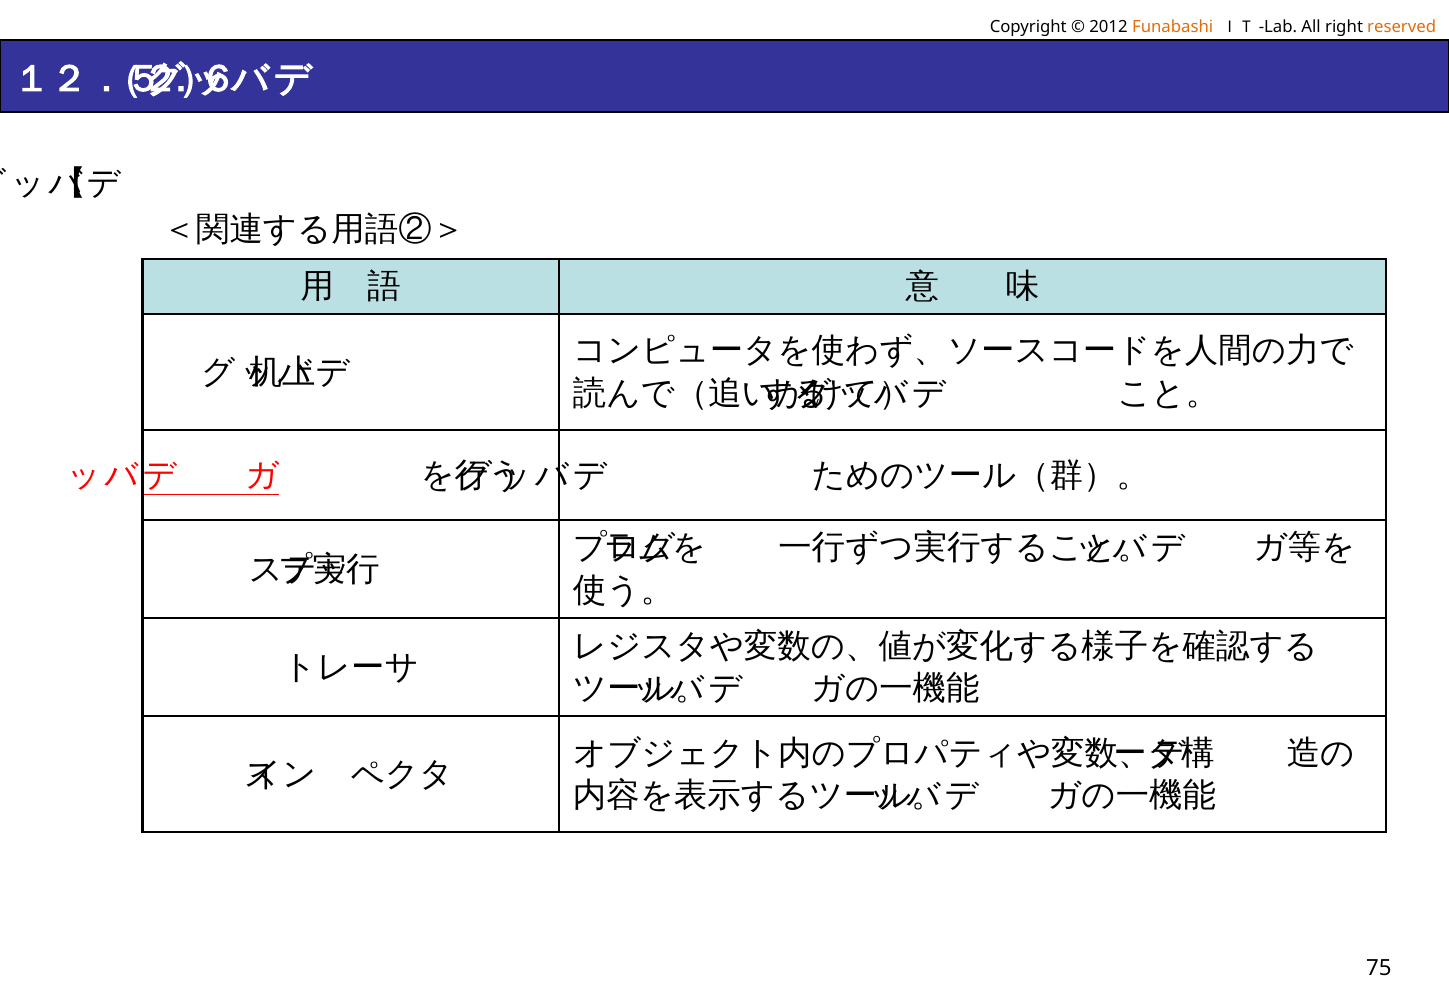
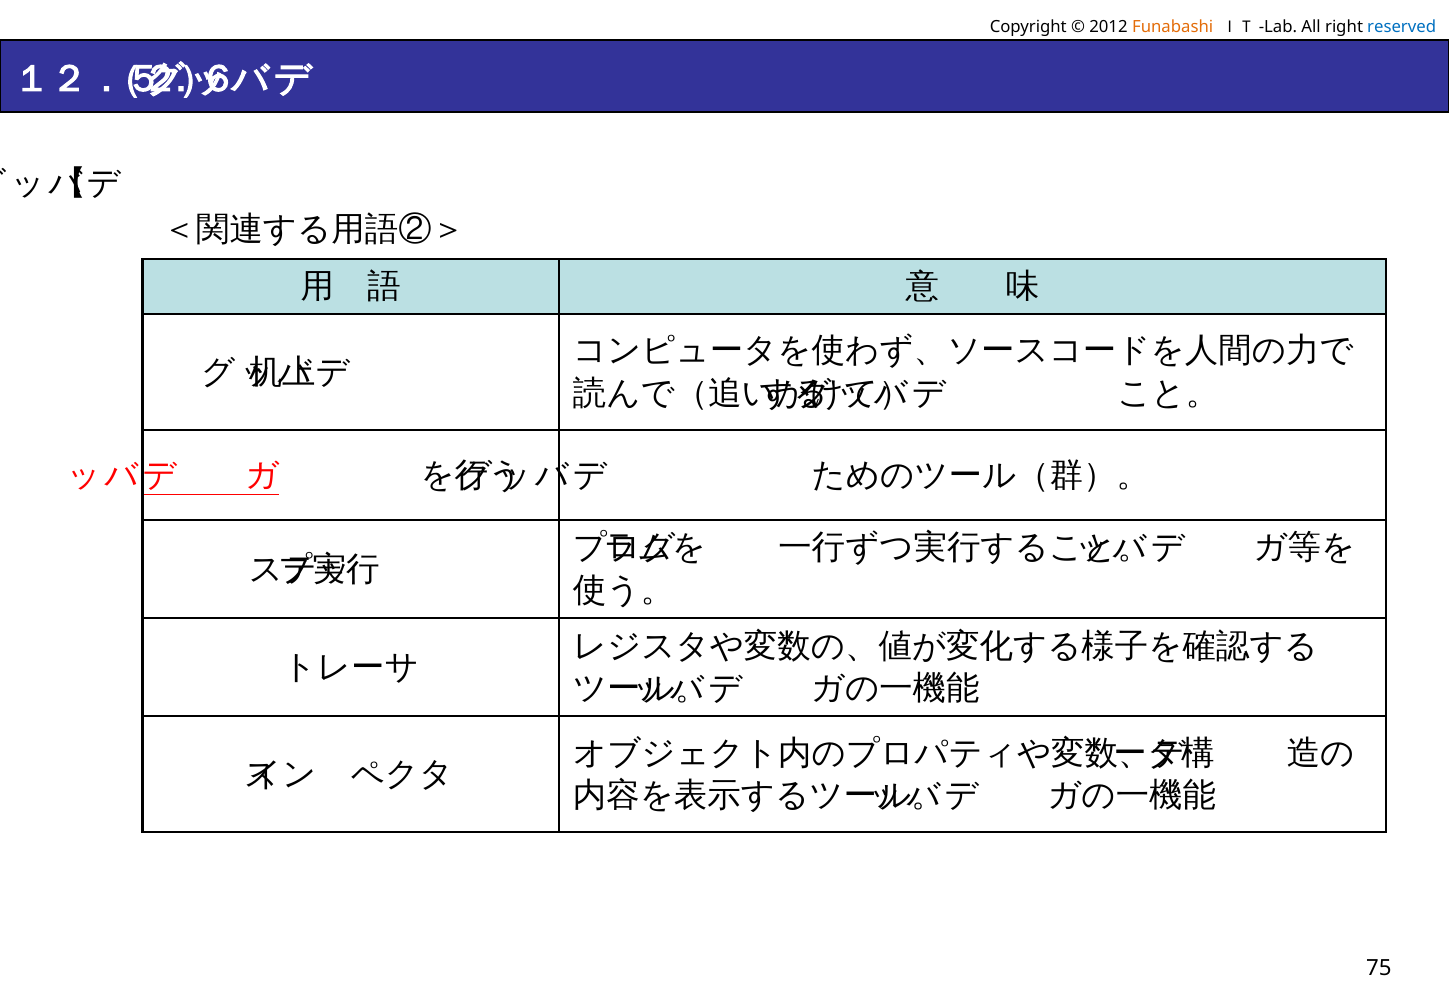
reserved colour: orange -> blue
